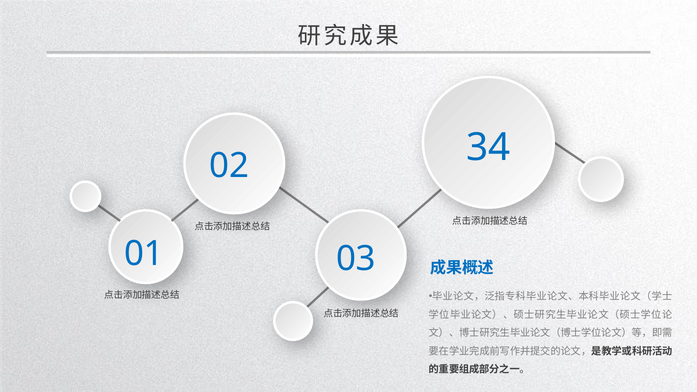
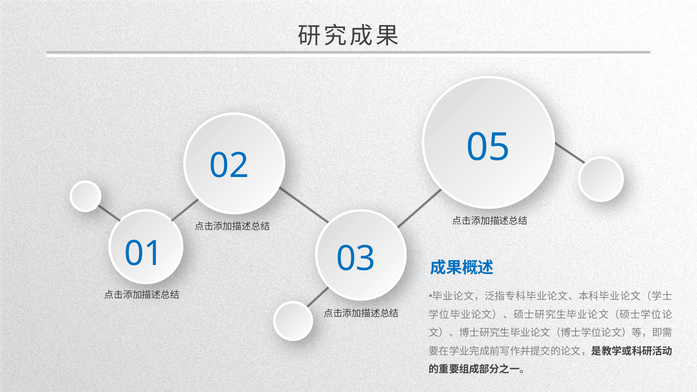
34: 34 -> 05
